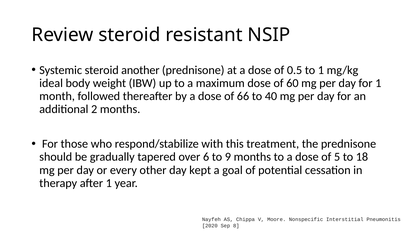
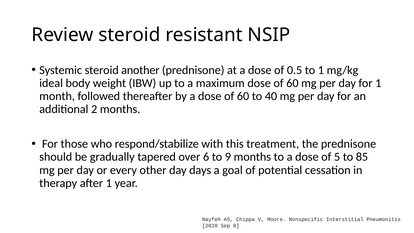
a dose of 66: 66 -> 60
18: 18 -> 85
kept: kept -> days
